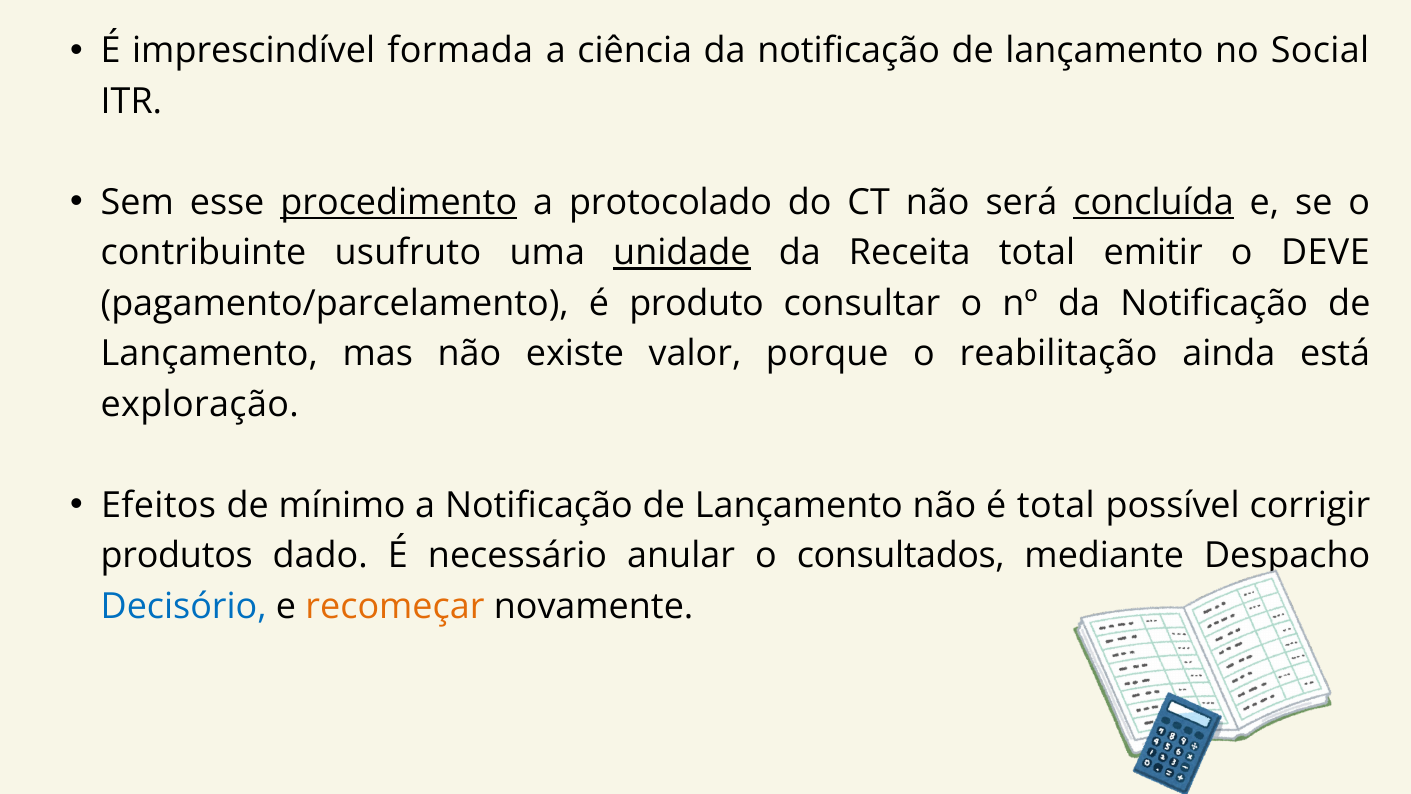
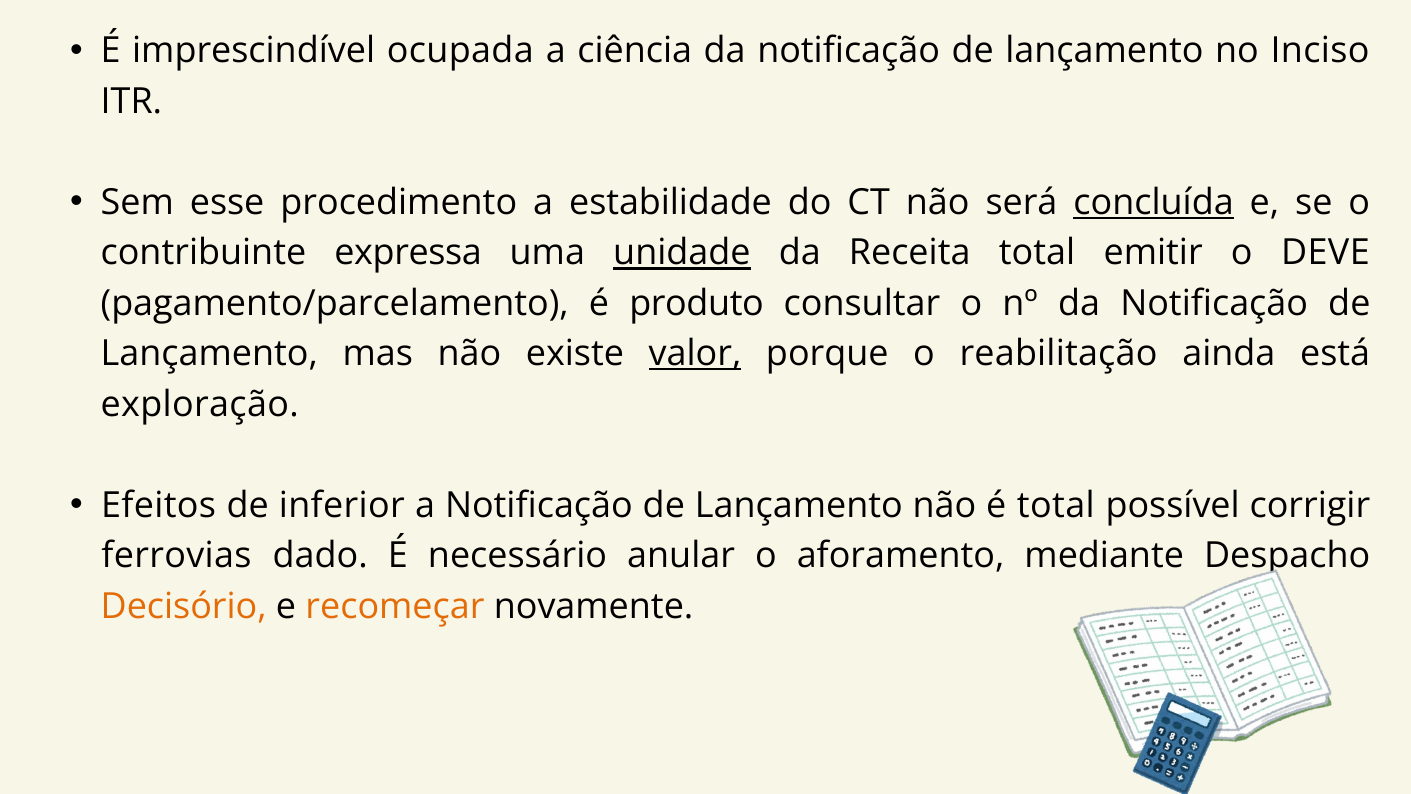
formada: formada -> ocupada
Social: Social -> Inciso
procedimento underline: present -> none
protocolado: protocolado -> estabilidade
usufruto: usufruto -> expressa
valor underline: none -> present
mínimo: mínimo -> inferior
produtos: produtos -> ferrovias
consultados: consultados -> aforamento
Decisório colour: blue -> orange
